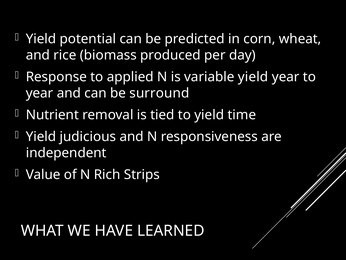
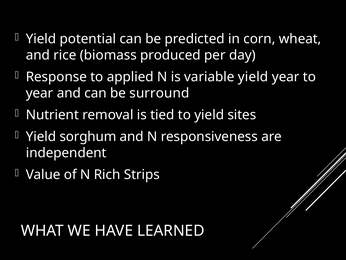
time: time -> sites
judicious: judicious -> sorghum
